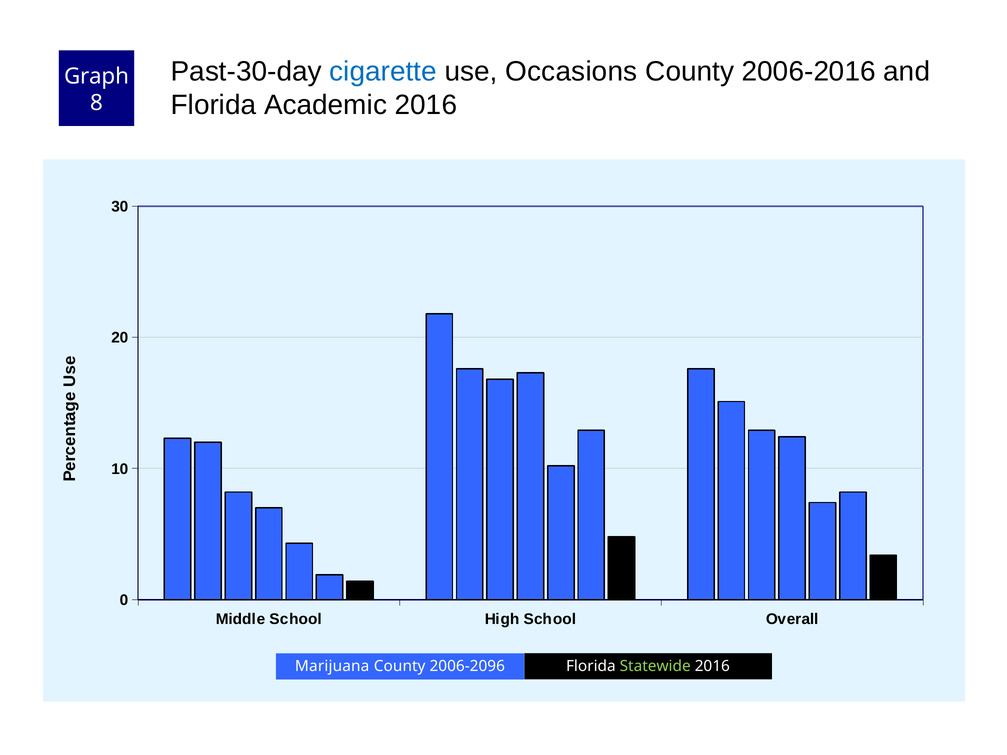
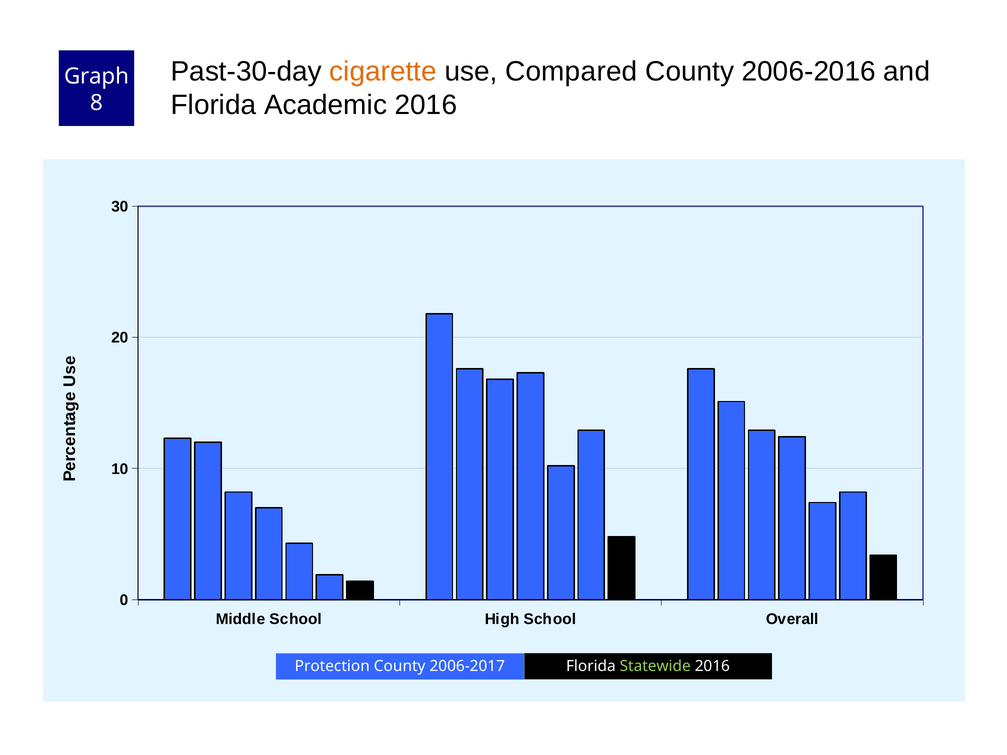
cigarette colour: blue -> orange
Occasions: Occasions -> Compared
Marijuana: Marijuana -> Protection
2006-2096: 2006-2096 -> 2006-2017
